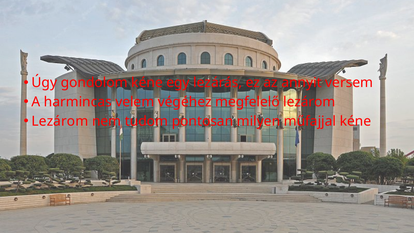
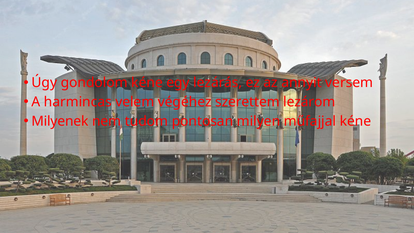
megfelelő: megfelelő -> szerettem
Lezárom at (60, 121): Lezárom -> Milyenek
